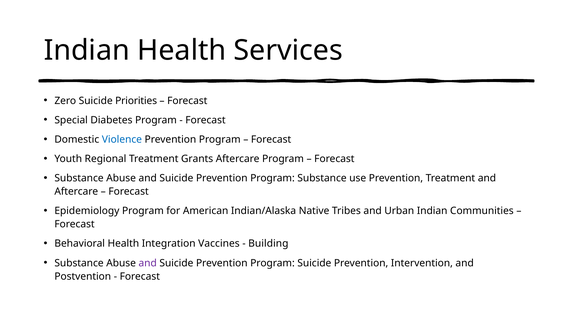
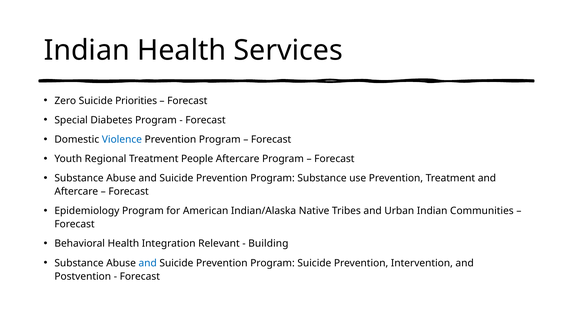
Grants: Grants -> People
Vaccines: Vaccines -> Relevant
and at (148, 263) colour: purple -> blue
